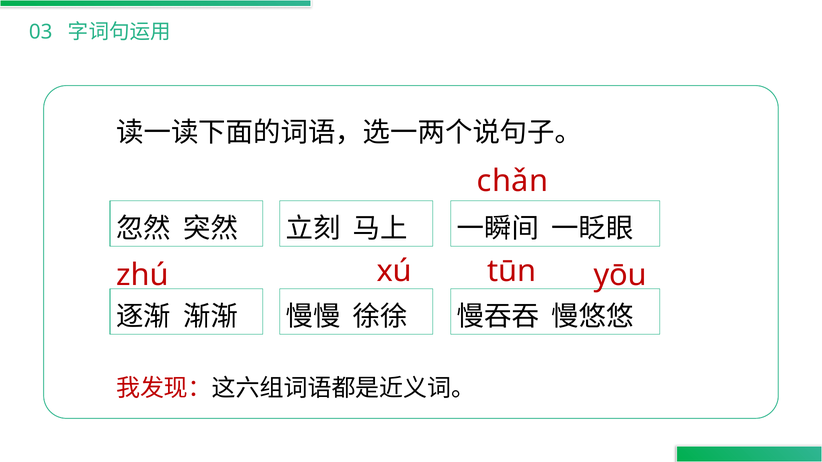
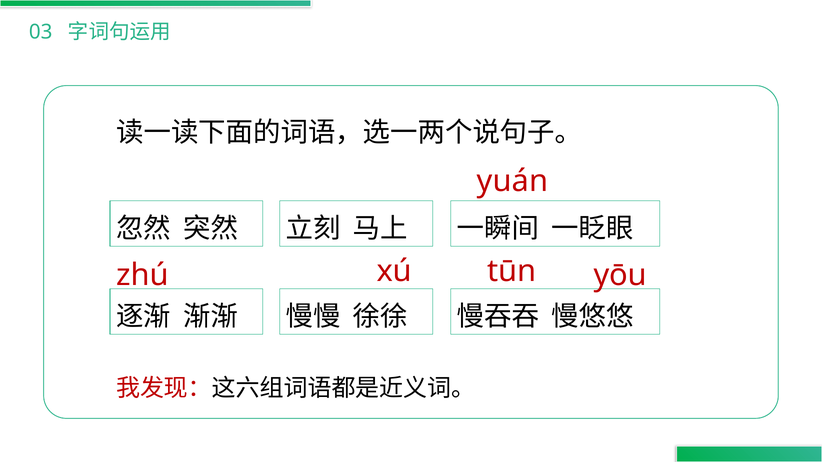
chǎn: chǎn -> yuán
